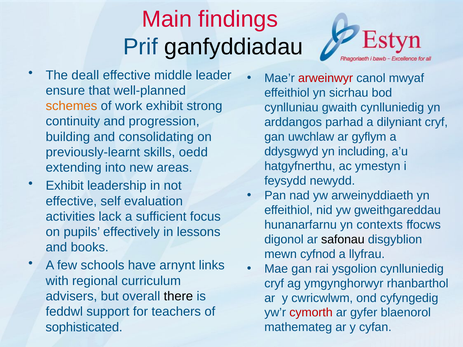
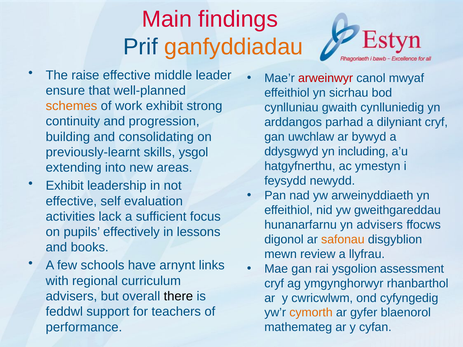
ganfyddiadau colour: black -> orange
deall: deall -> raise
gyflym: gyflym -> bywyd
oedd: oedd -> ysgol
yn contexts: contexts -> advisers
safonau colour: black -> orange
cyfnod: cyfnod -> review
ysgolion cynlluniedig: cynlluniedig -> assessment
cymorth colour: red -> orange
sophisticated: sophisticated -> performance
